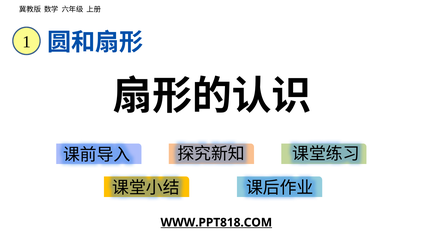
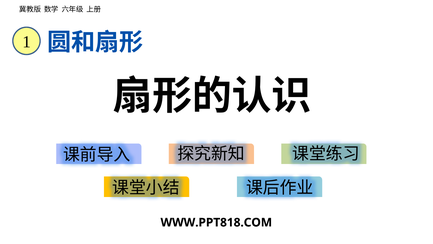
WWW.PPT818.COM underline: present -> none
